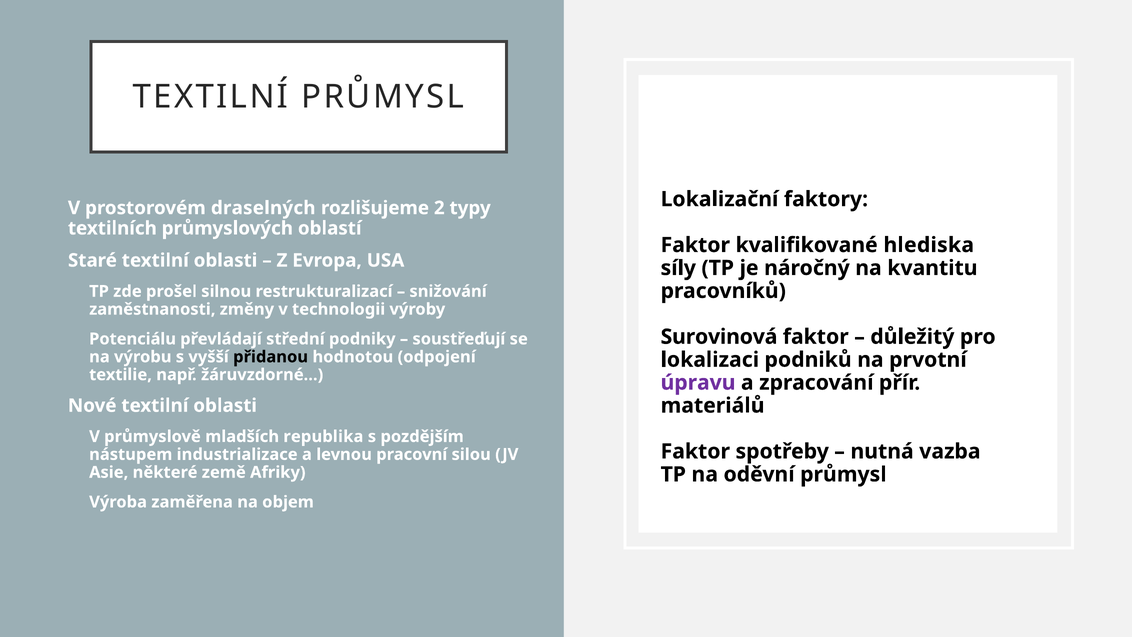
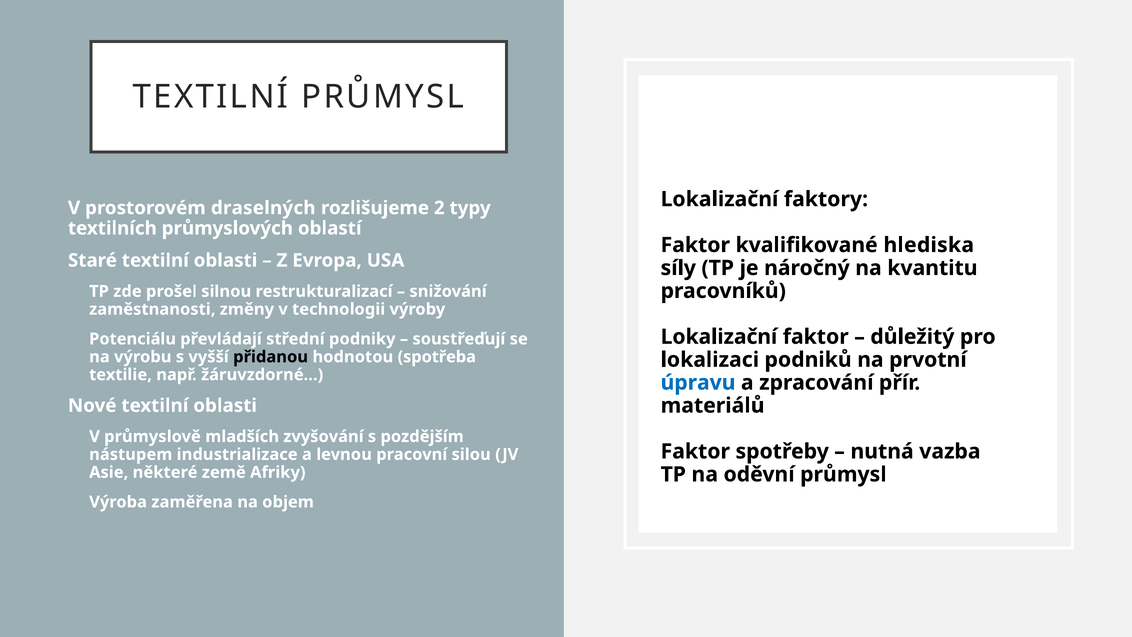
Surovinová at (719, 337): Surovinová -> Lokalizační
odpojení: odpojení -> spotřeba
úpravu colour: purple -> blue
republika: republika -> zvyšování
